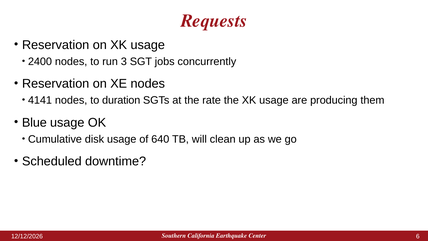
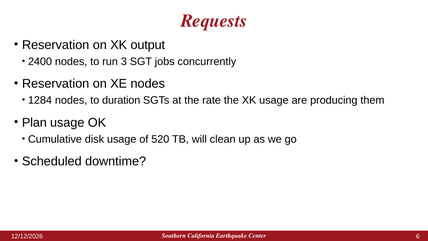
on XK usage: usage -> output
4141: 4141 -> 1284
Blue: Blue -> Plan
640: 640 -> 520
